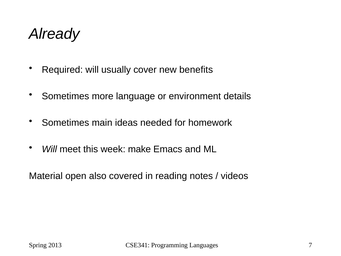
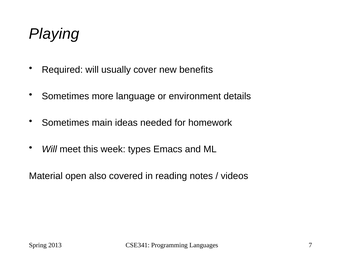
Already: Already -> Playing
make: make -> types
